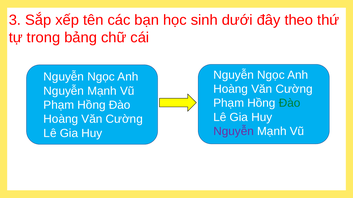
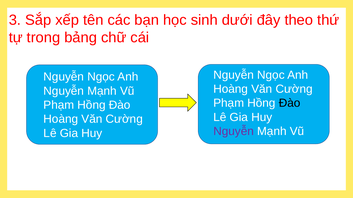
Đào at (290, 103) colour: green -> black
